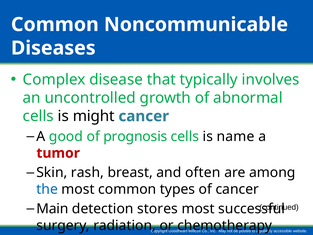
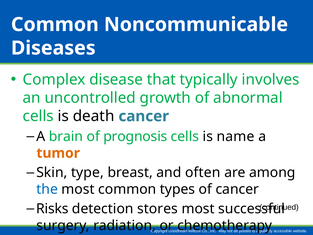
might: might -> death
good: good -> brain
tumor colour: red -> orange
rash: rash -> type
Main: Main -> Risks
